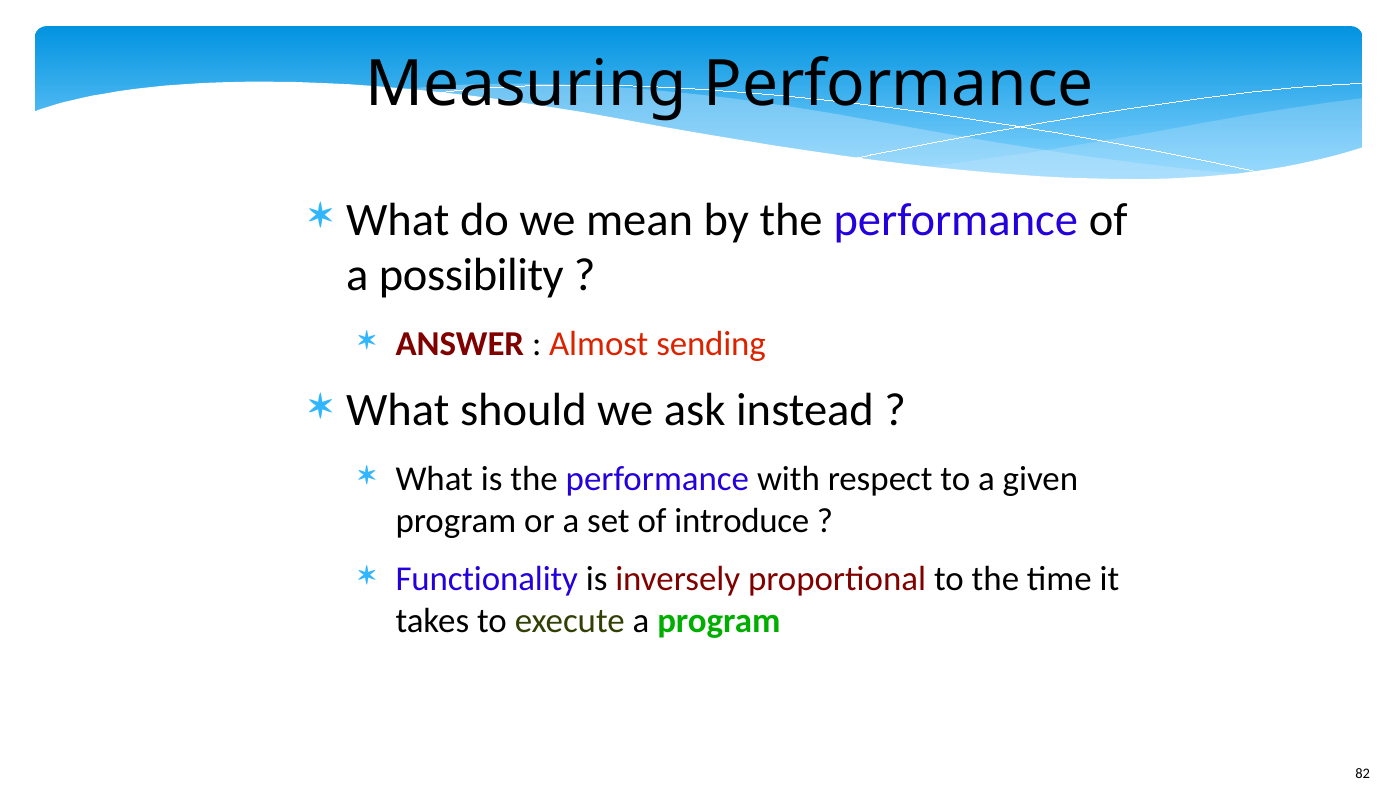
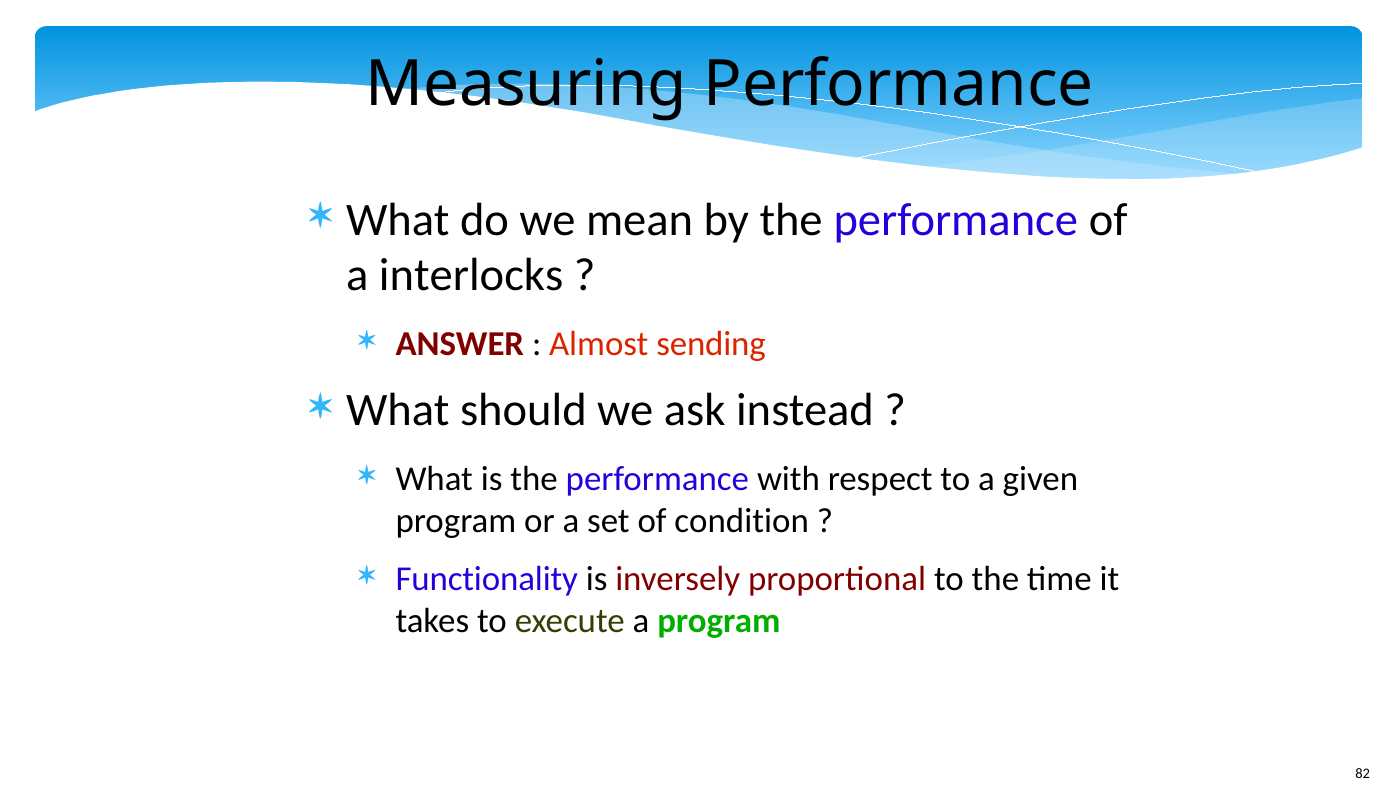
possibility: possibility -> interlocks
introduce: introduce -> condition
